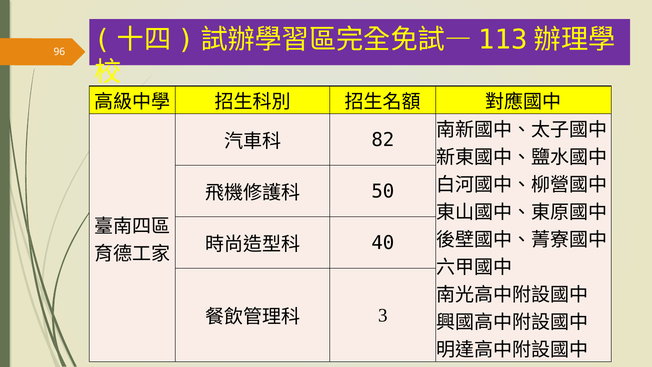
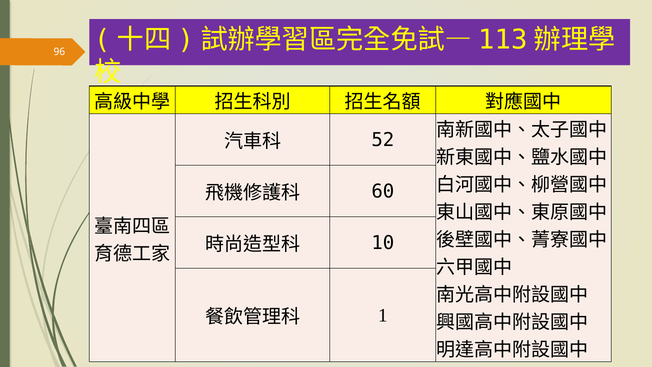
82: 82 -> 52
50: 50 -> 60
40: 40 -> 10
3: 3 -> 1
